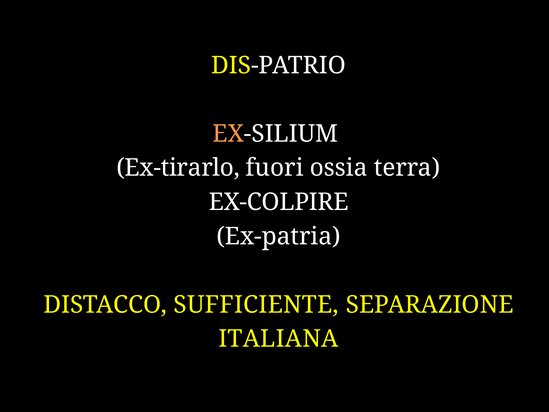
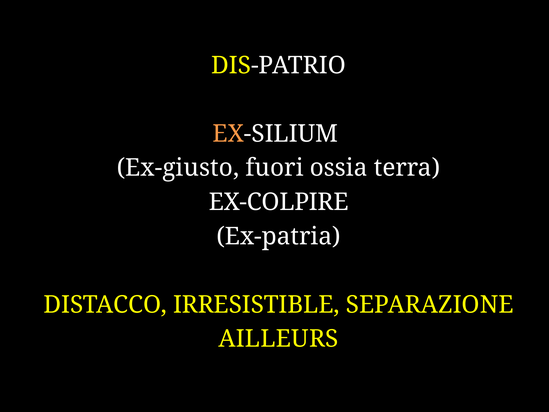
Ex-tirarlo: Ex-tirarlo -> Ex-giusto
SUFFICIENTE: SUFFICIENTE -> IRRESISTIBLE
ITALIANA: ITALIANA -> AILLEURS
